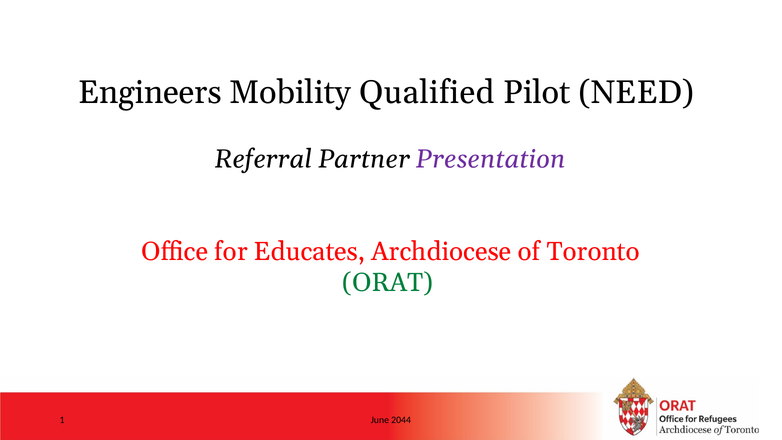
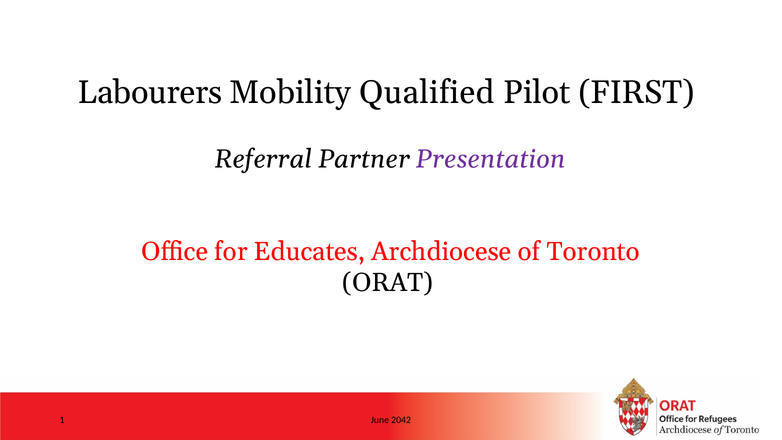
Engineers: Engineers -> Labourers
NEED: NEED -> FIRST
ORAT colour: green -> black
2044: 2044 -> 2042
